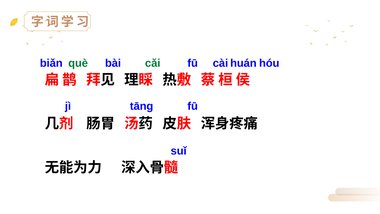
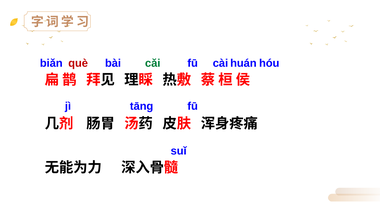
què colour: green -> red
